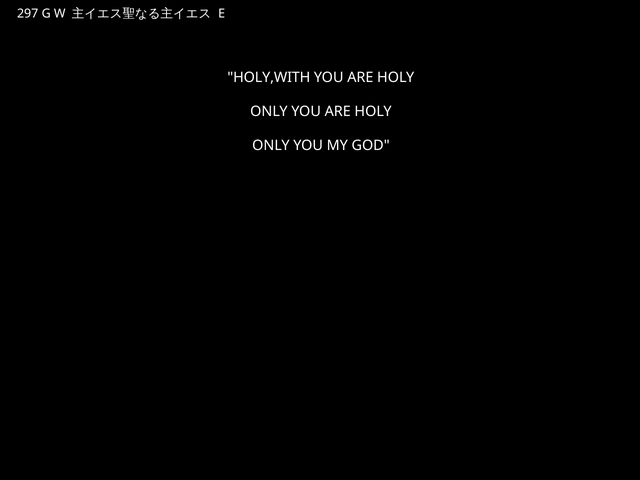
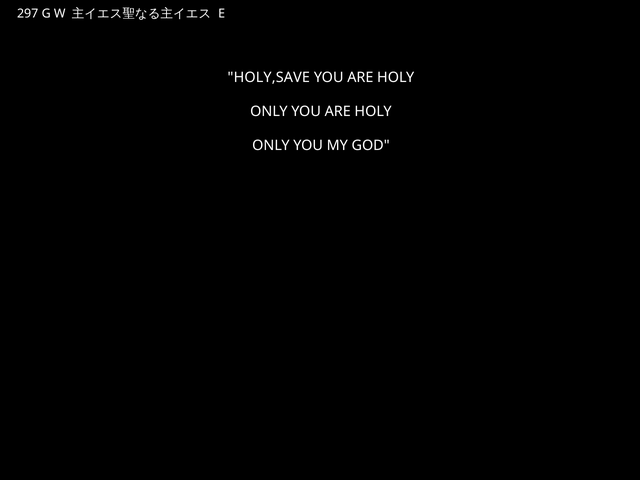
HOLY,WITH: HOLY,WITH -> HOLY,SAVE
